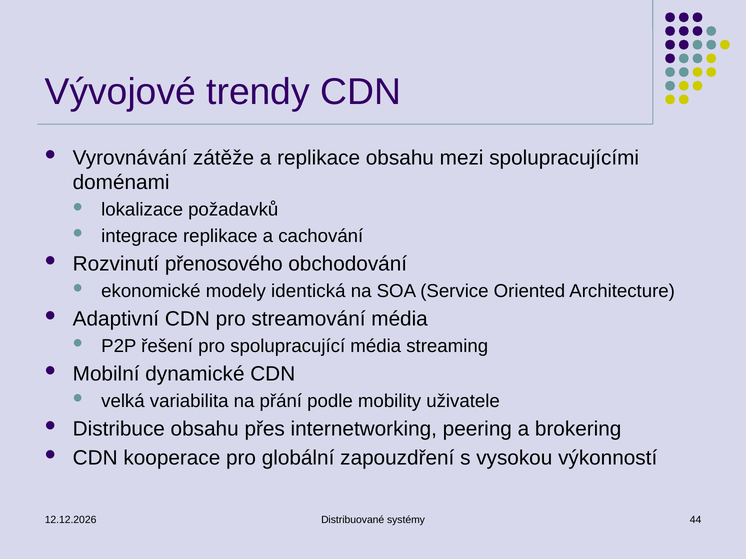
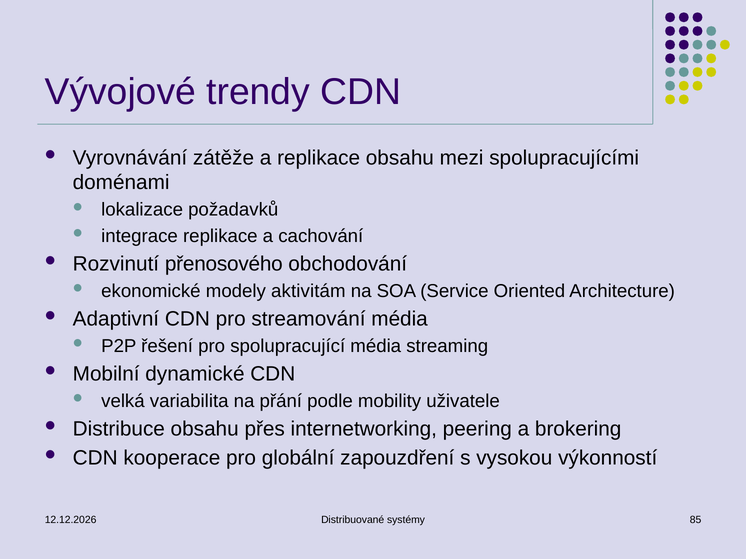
identická: identická -> aktivitám
44: 44 -> 85
